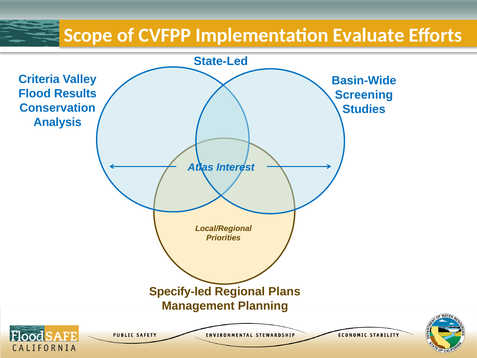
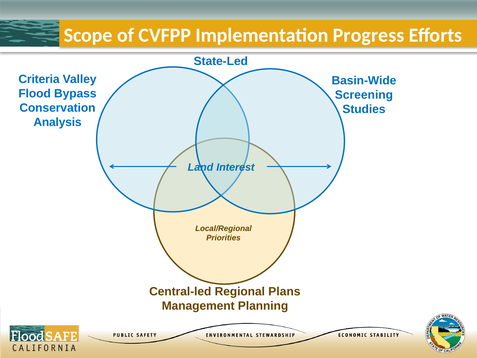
Evaluate: Evaluate -> Progress
Results: Results -> Bypass
Atlas: Atlas -> Land
Specify-led: Specify-led -> Central-led
